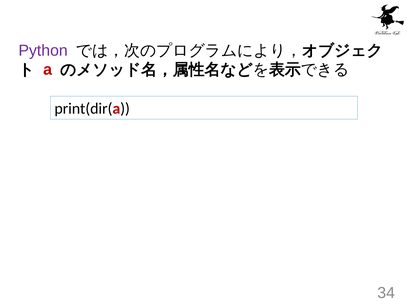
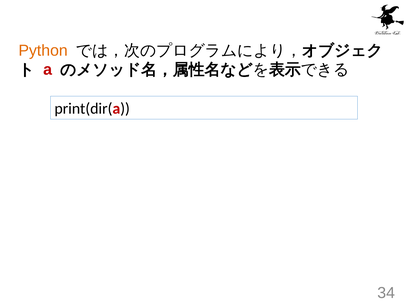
Python colour: purple -> orange
